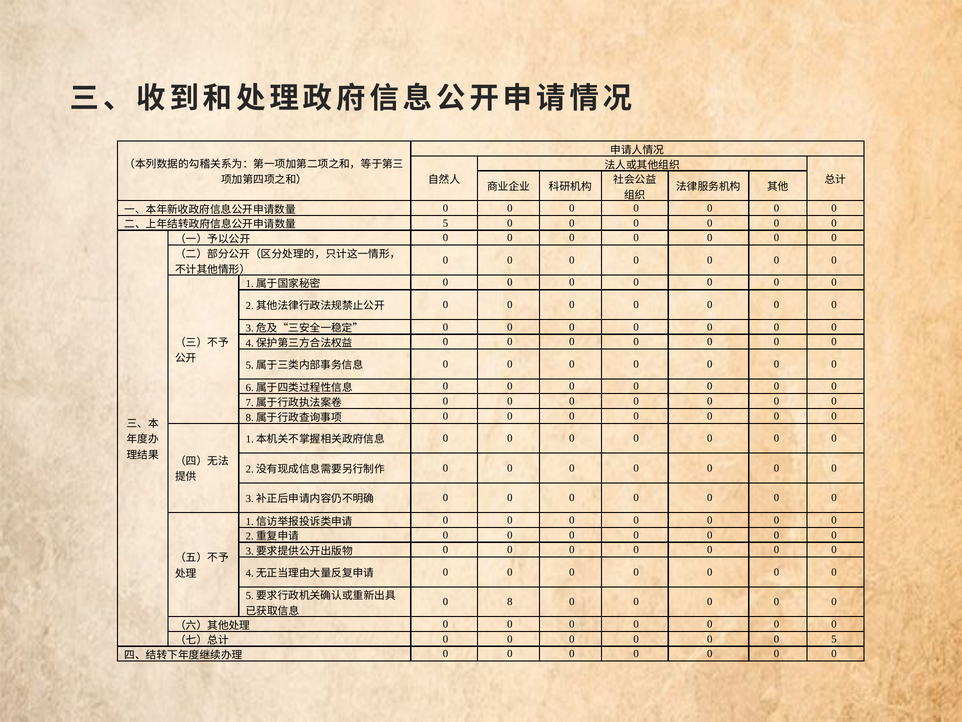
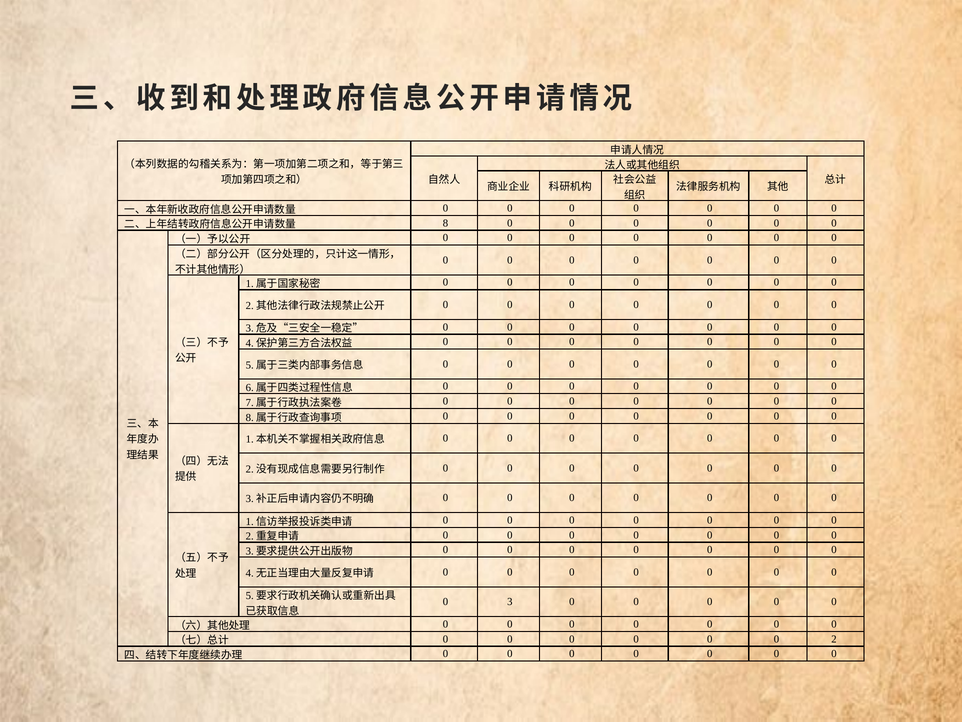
5 at (446, 223): 5 -> 8
8: 8 -> 3
0 5: 5 -> 2
